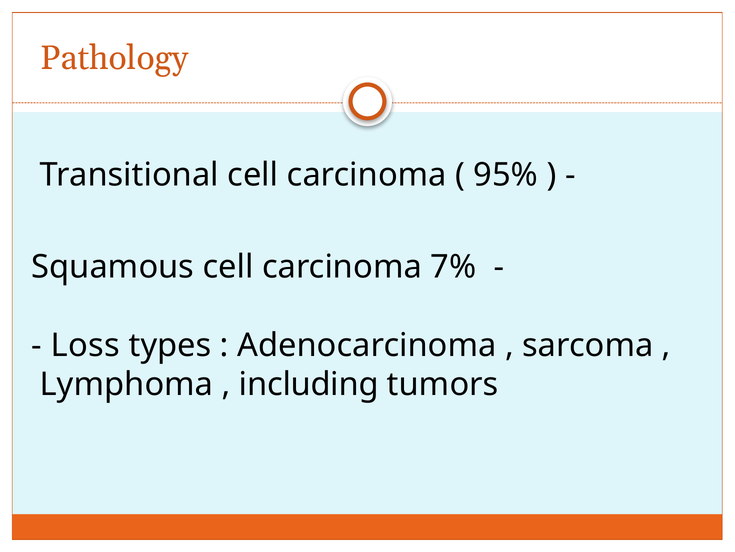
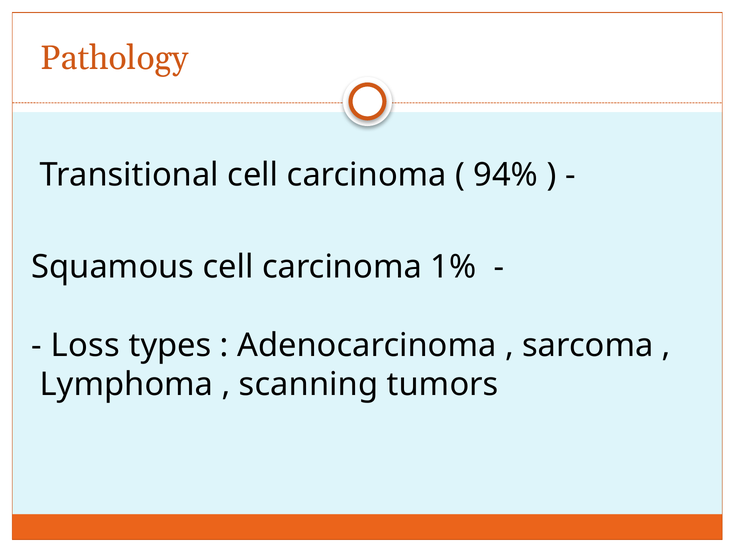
95%: 95% -> 94%
7%: 7% -> 1%
including: including -> scanning
